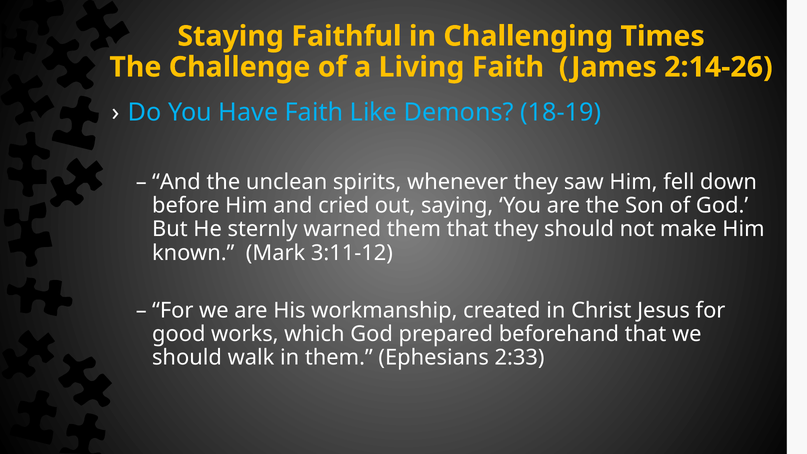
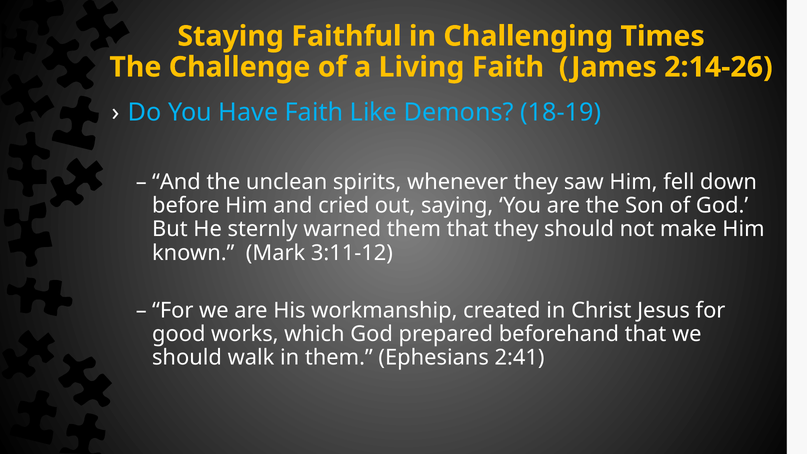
2:33: 2:33 -> 2:41
